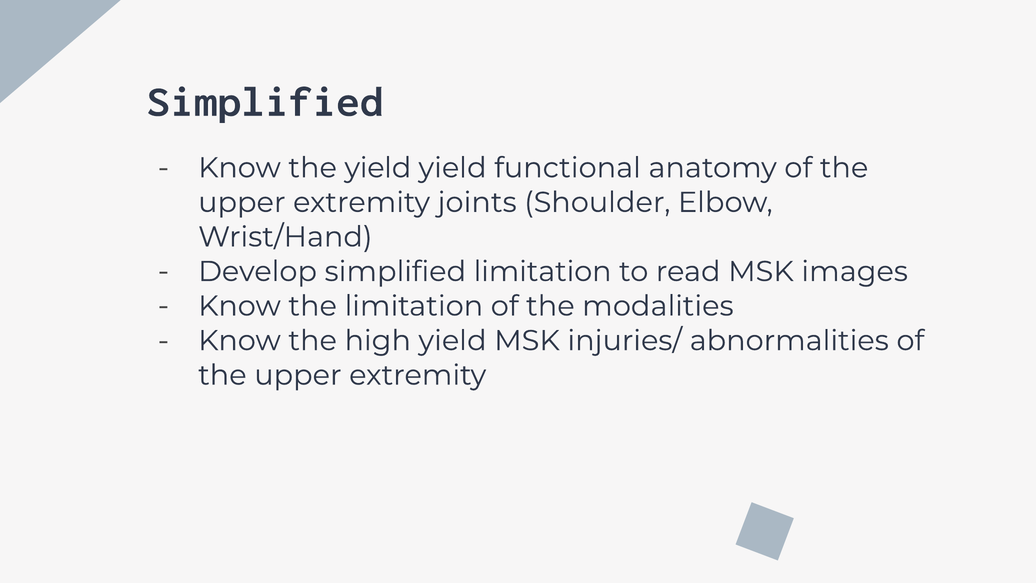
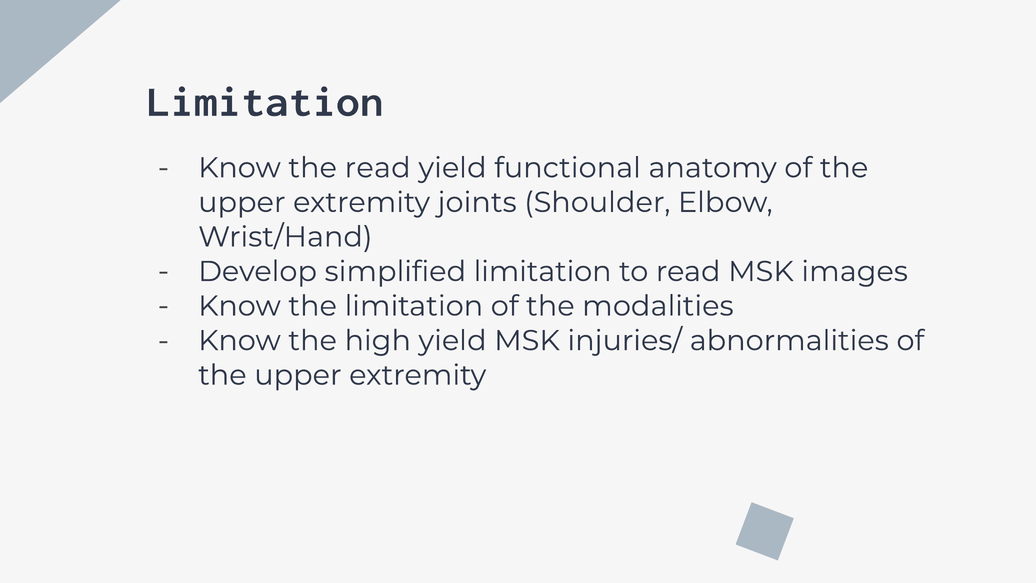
Simplified at (265, 101): Simplified -> Limitation
the yield: yield -> read
